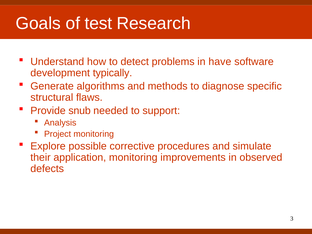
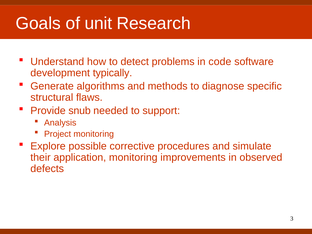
test: test -> unit
have: have -> code
